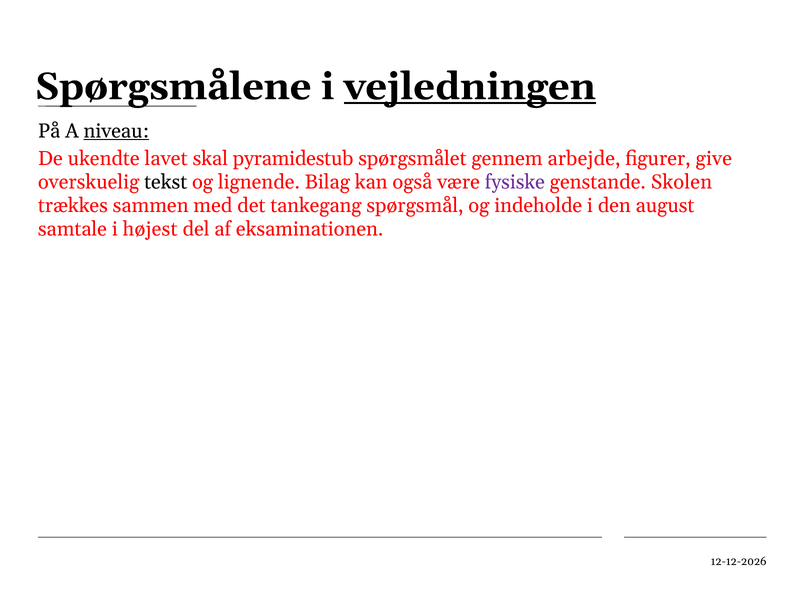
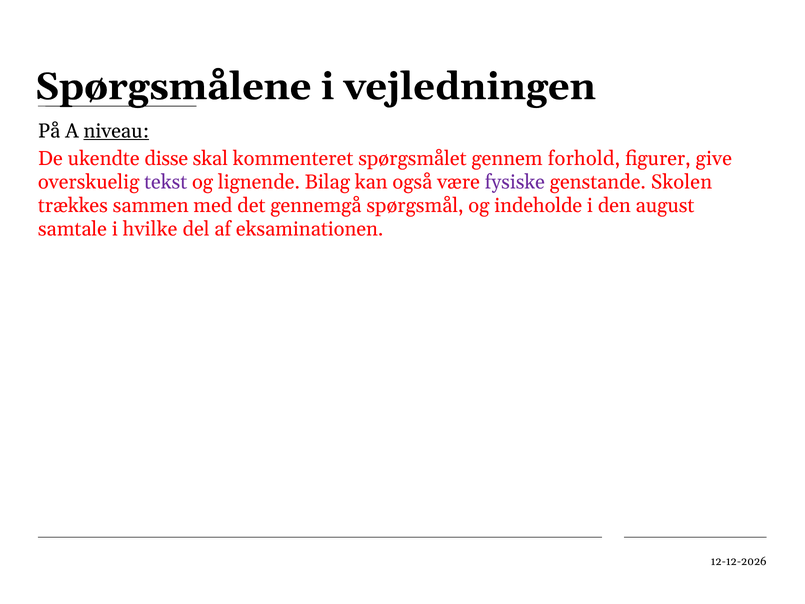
vejledningen underline: present -> none
lavet: lavet -> disse
pyramidestub: pyramidestub -> kommenteret
arbejde: arbejde -> forhold
tekst colour: black -> purple
tankegang: tankegang -> gennemgå
højest: højest -> hvilke
